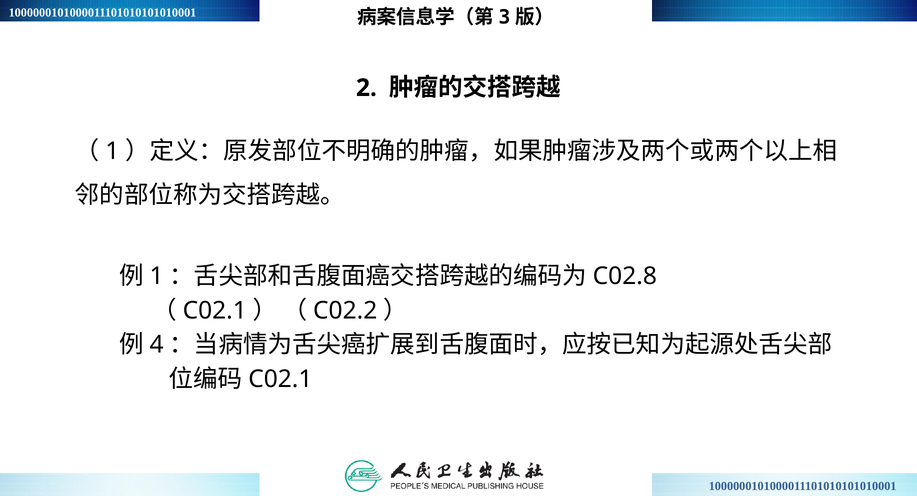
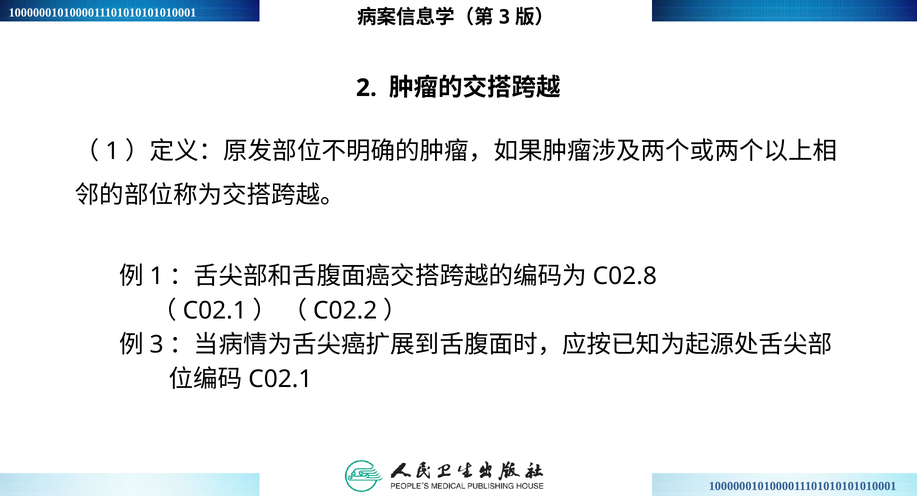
4: 4 -> 3
